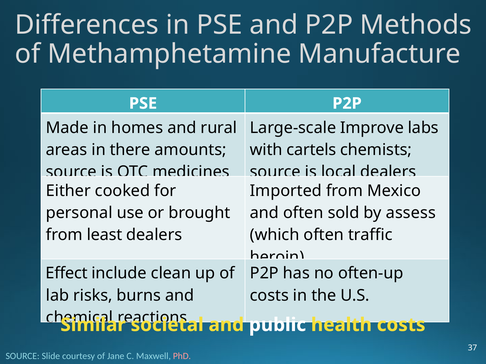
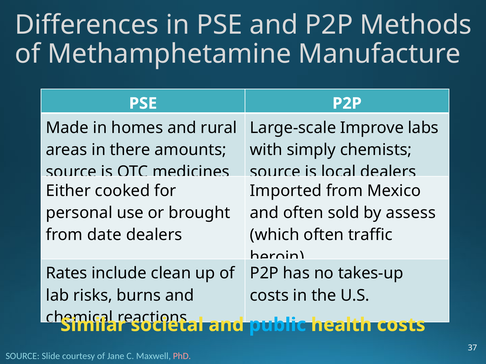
cartels: cartels -> simply
least: least -> date
Effect: Effect -> Rates
often-up: often-up -> takes-up
public colour: white -> light blue
